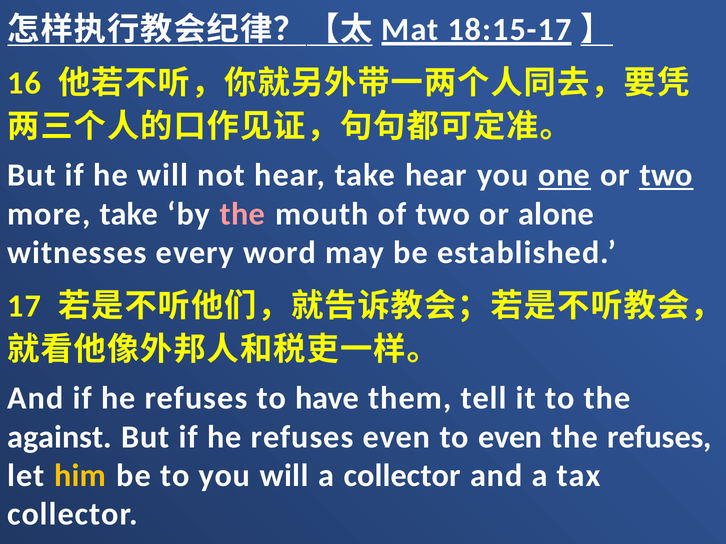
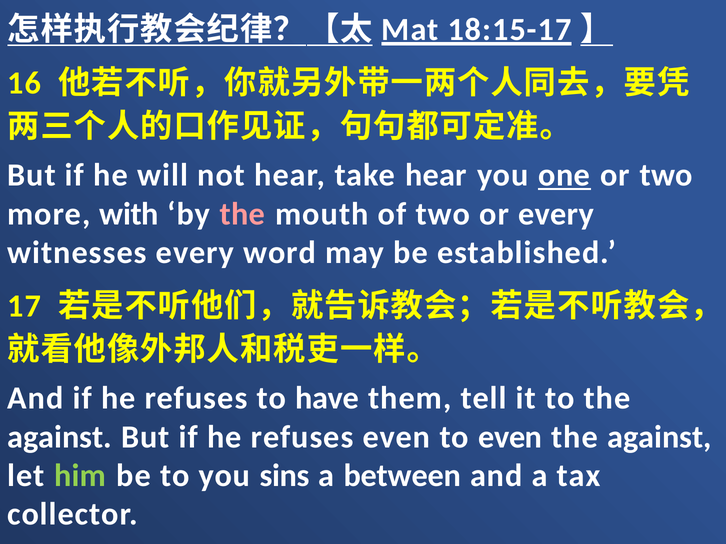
two at (666, 176) underline: present -> none
more take: take -> with
or alone: alone -> every
refuses at (659, 437): refuses -> against
him colour: yellow -> light green
you will: will -> sins
a collector: collector -> between
